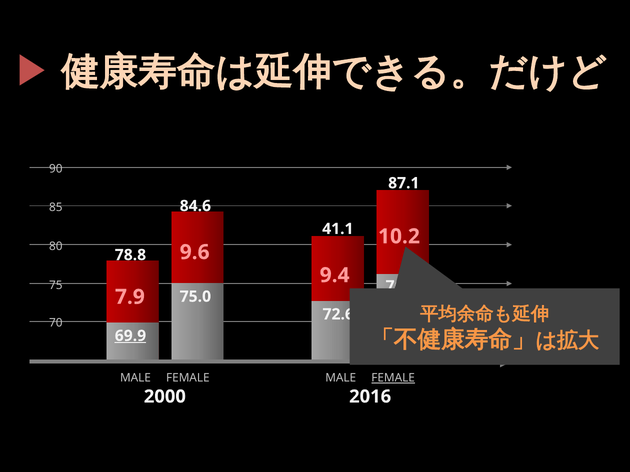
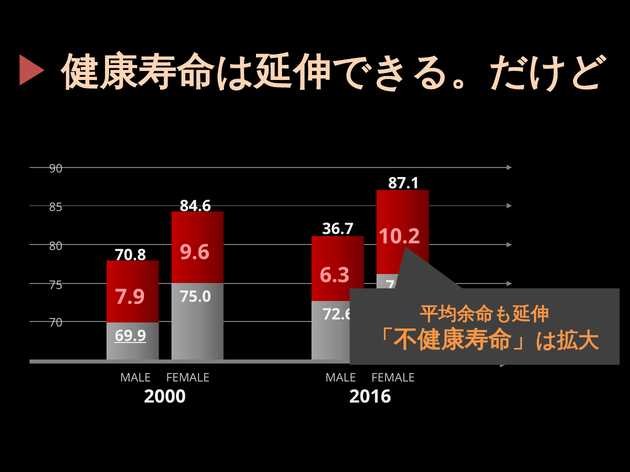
41.1: 41.1 -> 36.7
78.8: 78.8 -> 70.8
9.4: 9.4 -> 6.3
FEMALE at (393, 378) underline: present -> none
